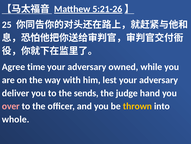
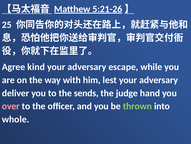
time: time -> kind
owned: owned -> escape
thrown colour: yellow -> light green
